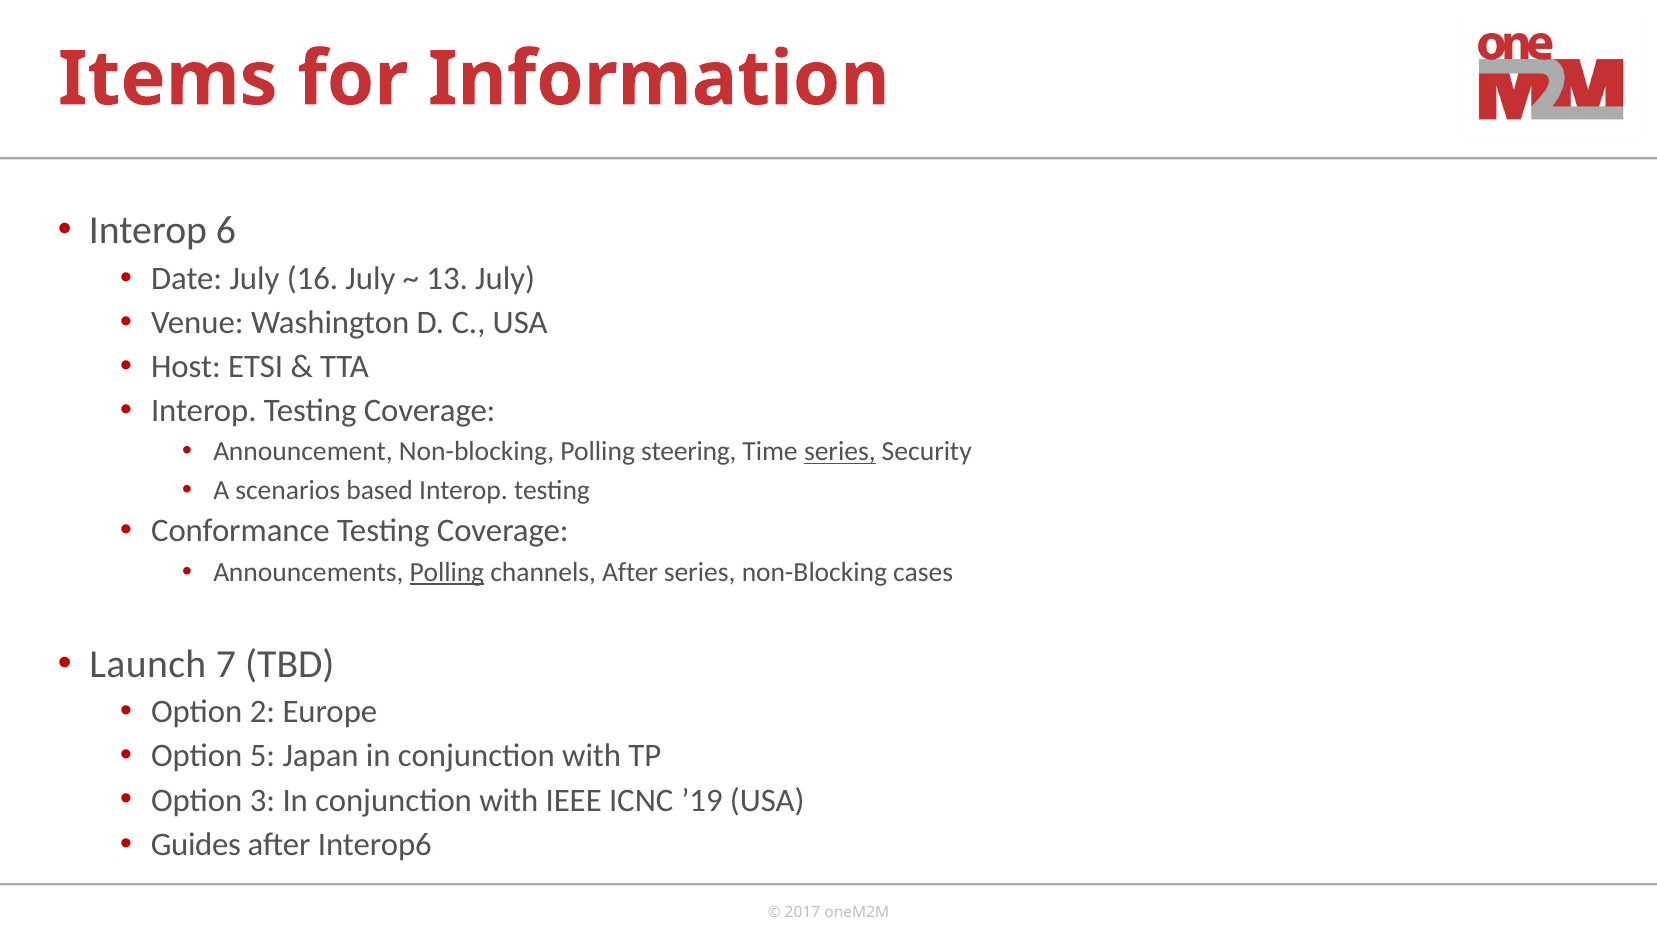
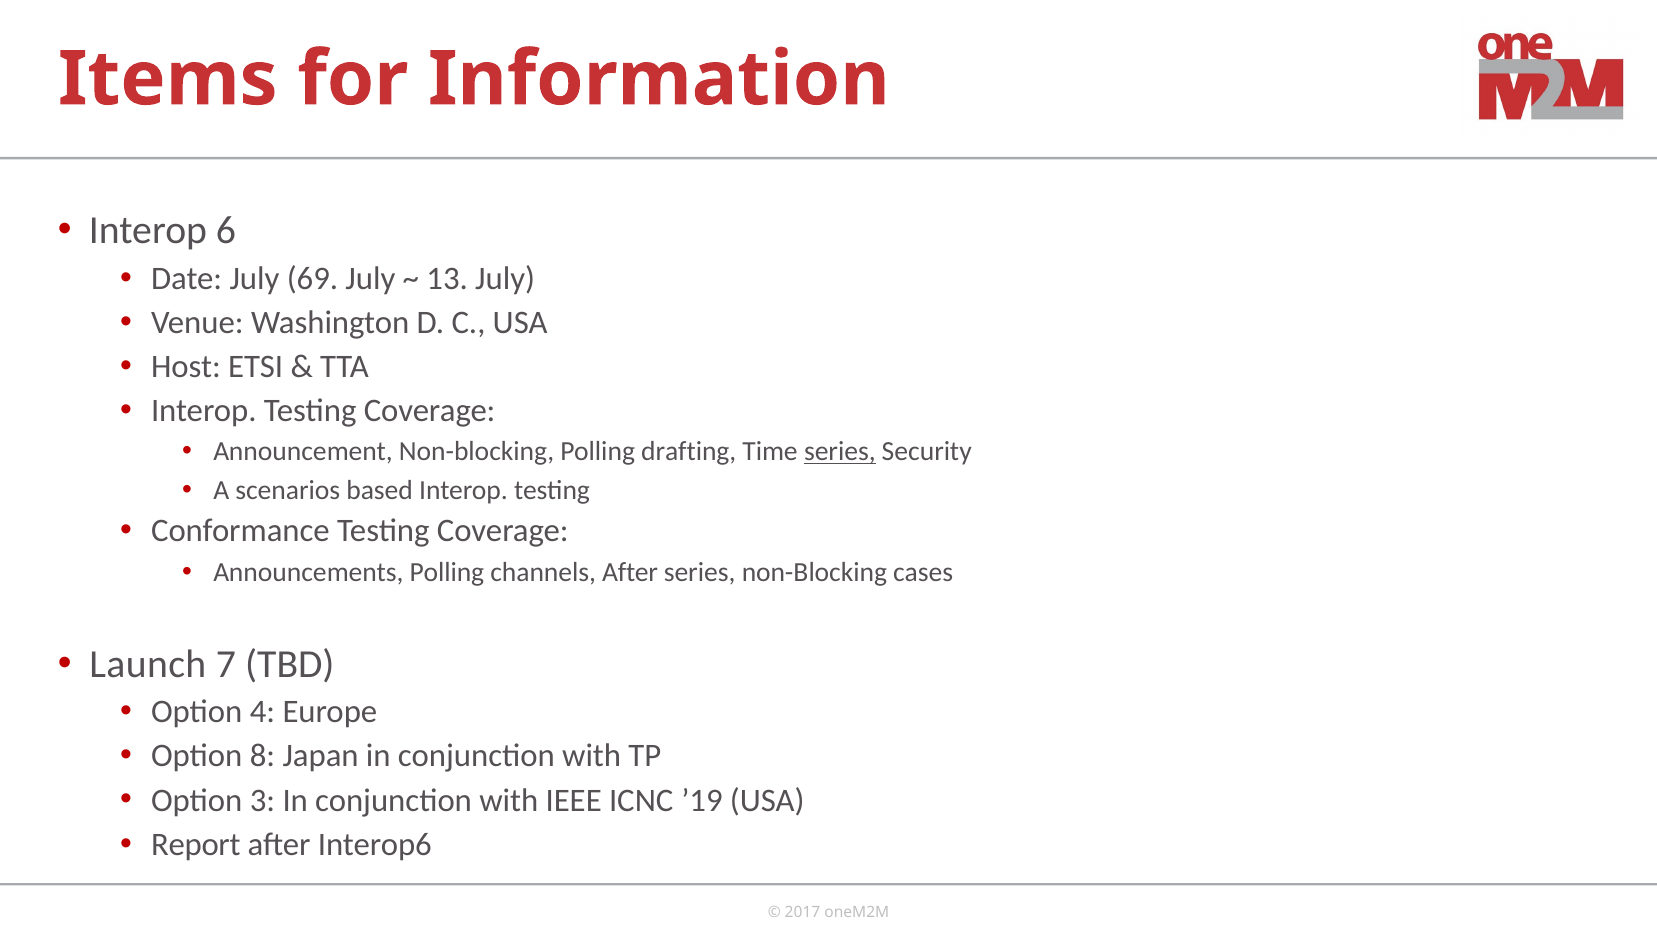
16: 16 -> 69
steering: steering -> drafting
Polling at (447, 572) underline: present -> none
2: 2 -> 4
5: 5 -> 8
Guides: Guides -> Report
